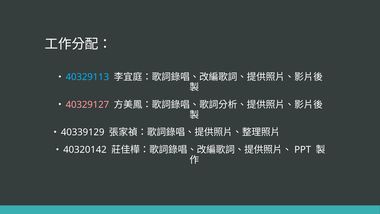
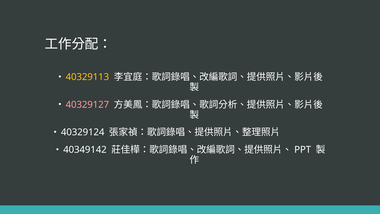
40329113 colour: light blue -> yellow
40339129: 40339129 -> 40329124
40320142: 40320142 -> 40349142
